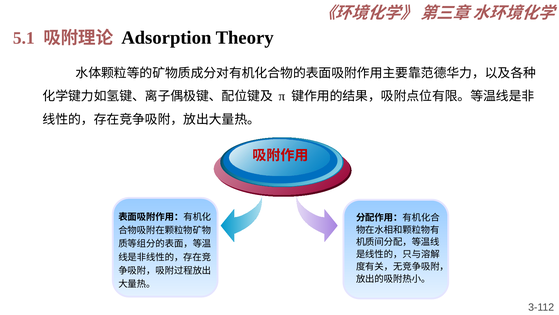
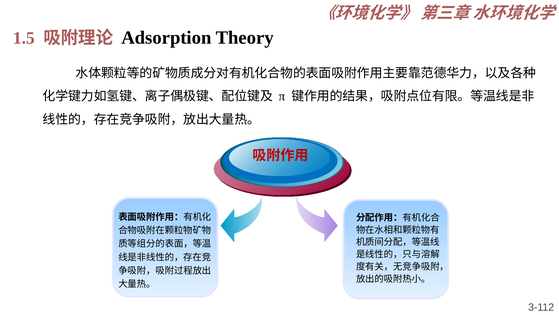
5.1: 5.1 -> 1.5
